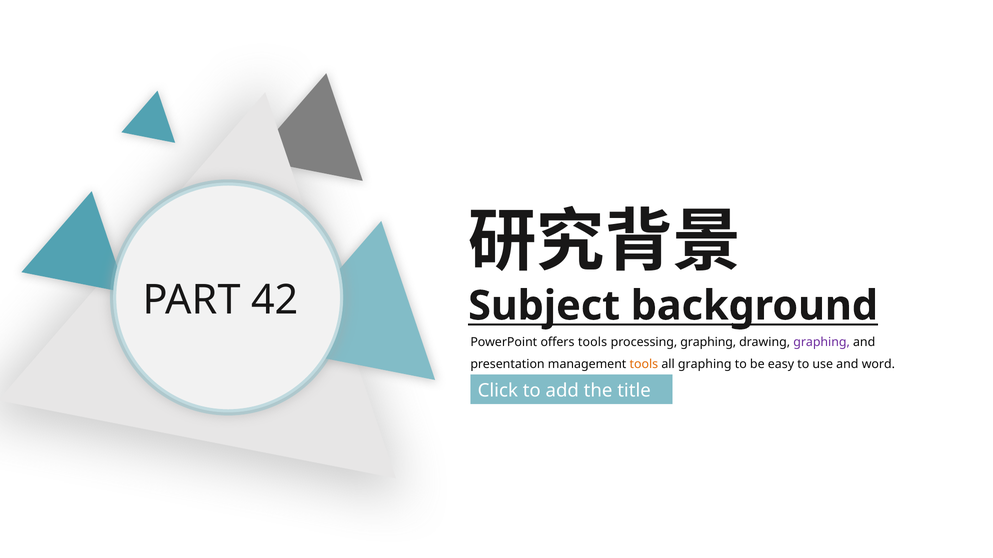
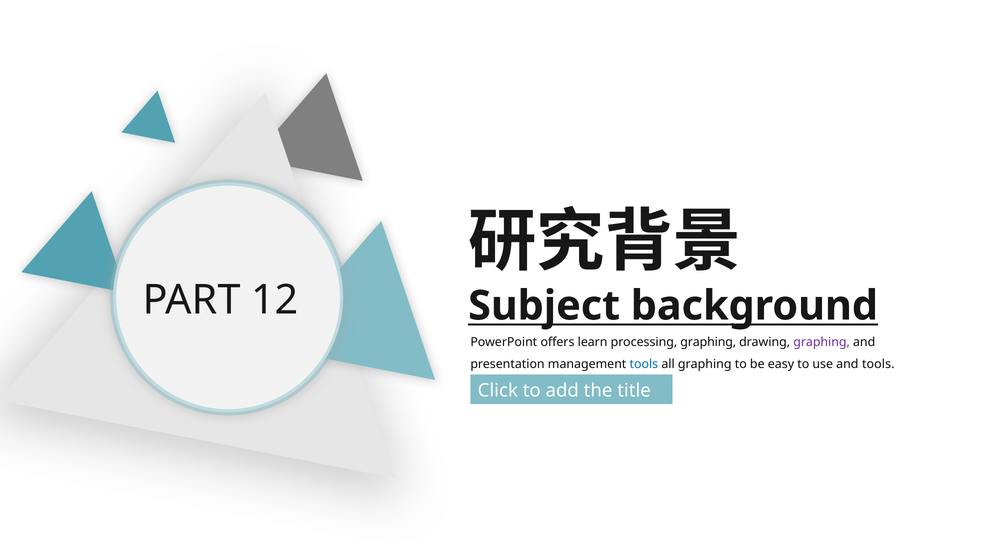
42: 42 -> 12
offers tools: tools -> learn
tools at (644, 365) colour: orange -> blue
and word: word -> tools
